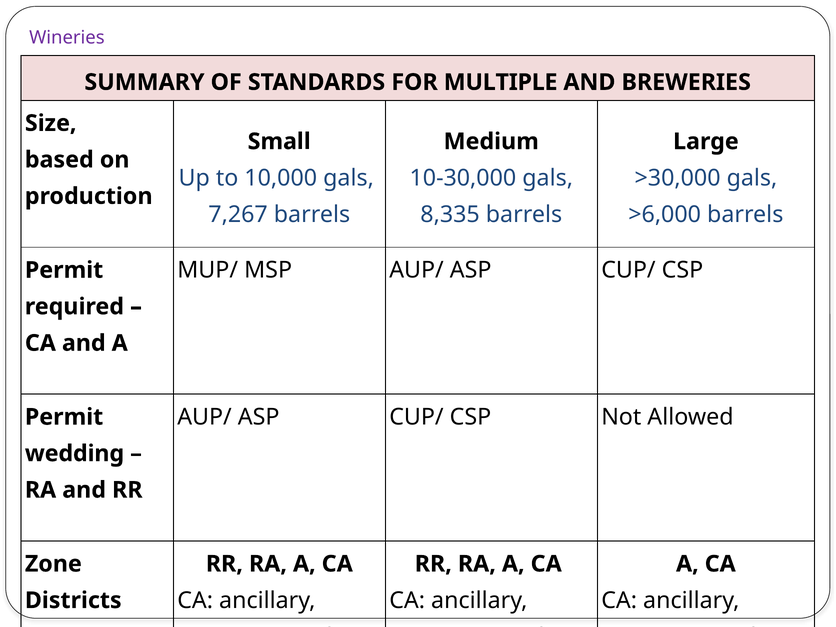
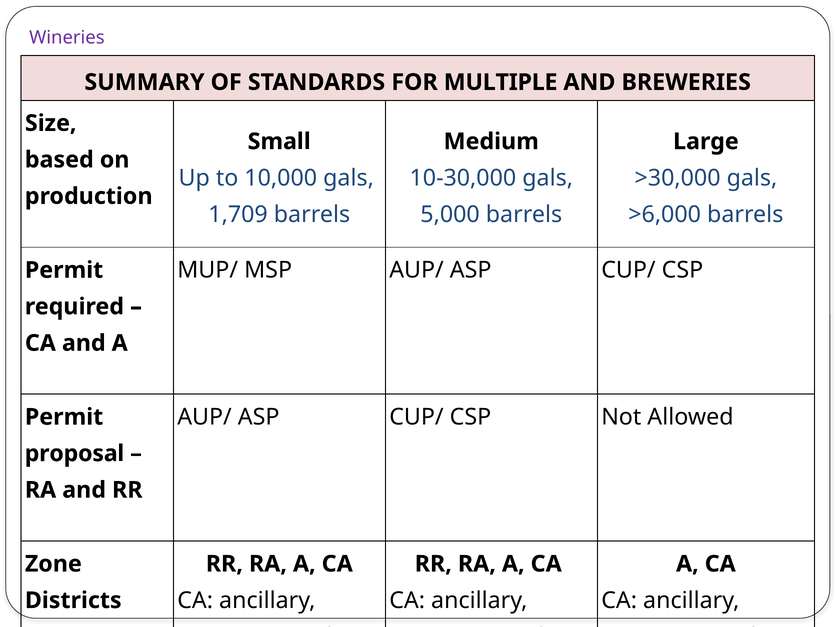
7,267: 7,267 -> 1,709
8,335: 8,335 -> 5,000
wedding: wedding -> proposal
